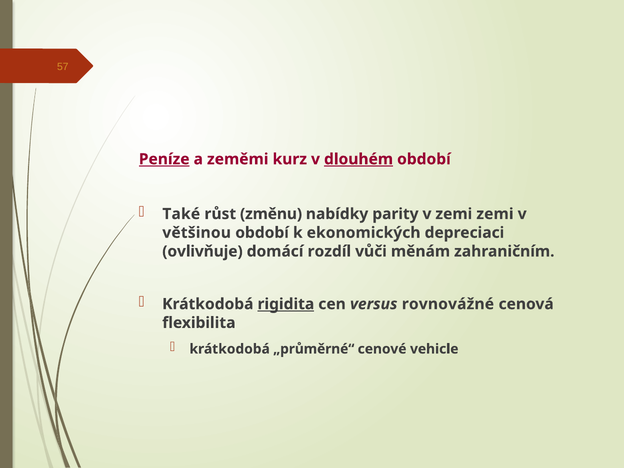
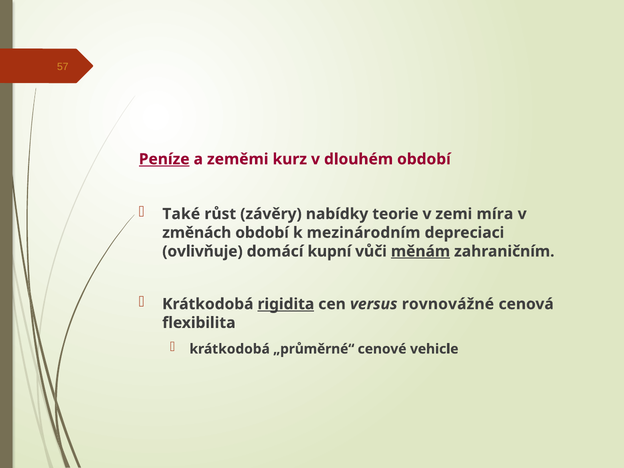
dlouhém underline: present -> none
změnu: změnu -> závěry
parity: parity -> teorie
zemi zemi: zemi -> míra
většinou: většinou -> změnách
ekonomických: ekonomických -> mezinárodním
rozdíl: rozdíl -> kupní
měnám underline: none -> present
